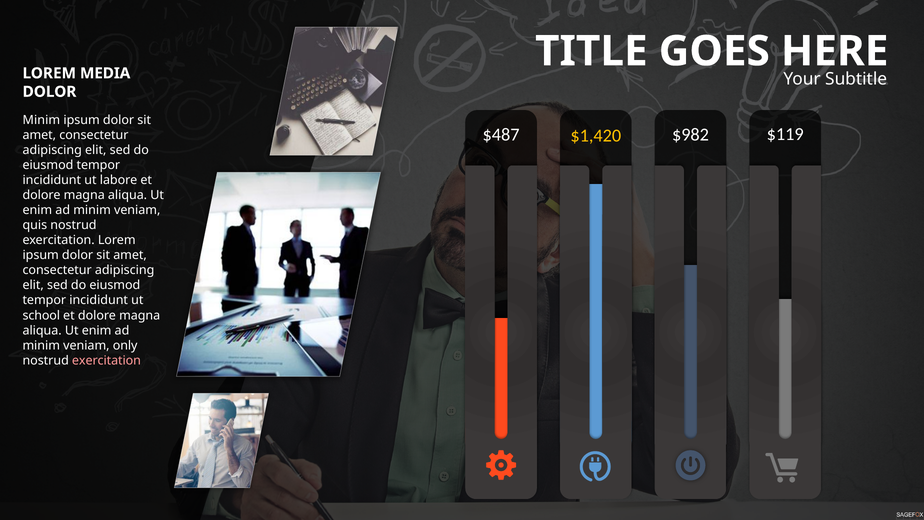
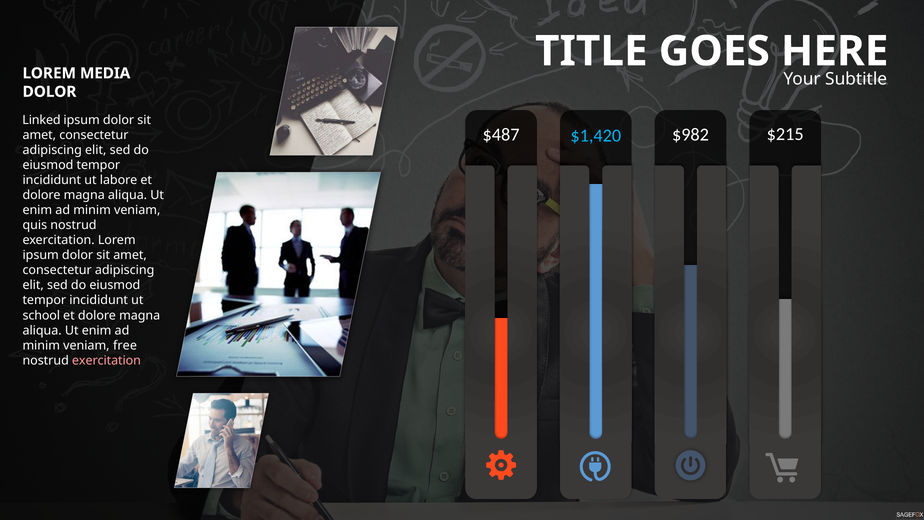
Minim at (41, 120): Minim -> Linked
$1,420 colour: yellow -> light blue
$119: $119 -> $215
only: only -> free
